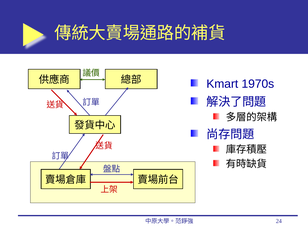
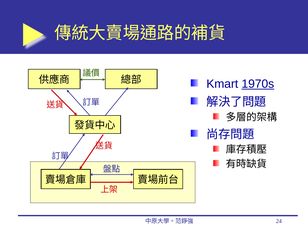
1970s underline: none -> present
